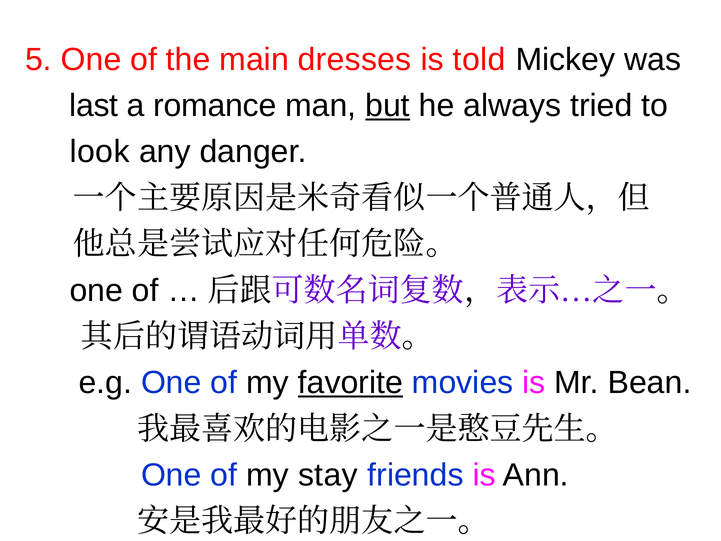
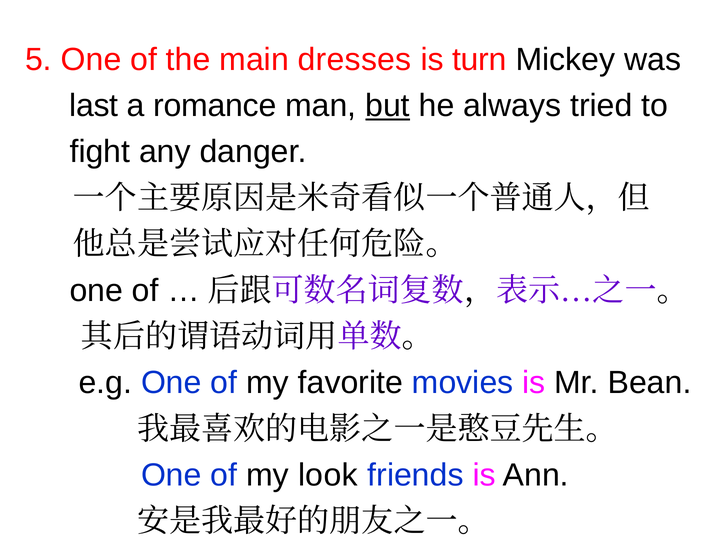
told: told -> turn
look: look -> fight
favorite underline: present -> none
stay: stay -> look
